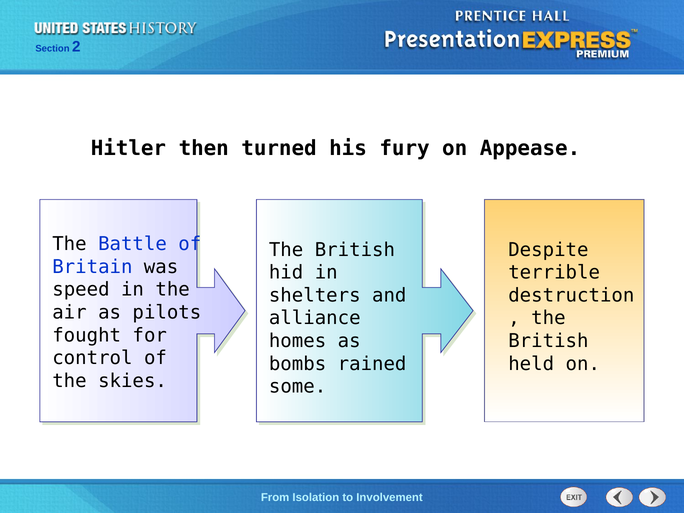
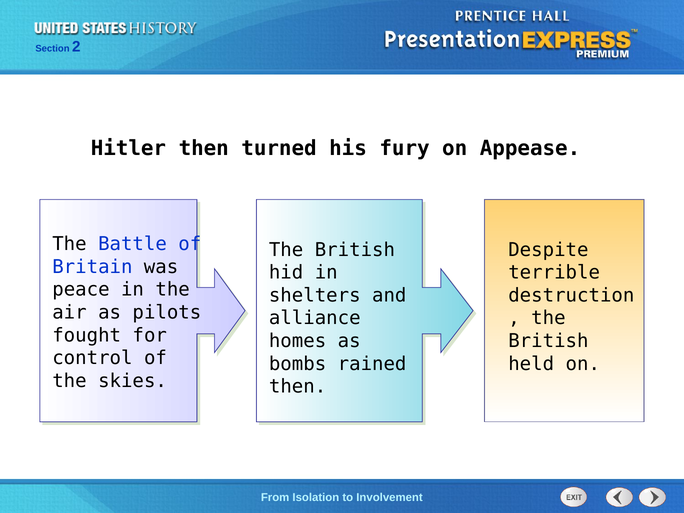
speed: speed -> peace
some at (298, 387): some -> then
